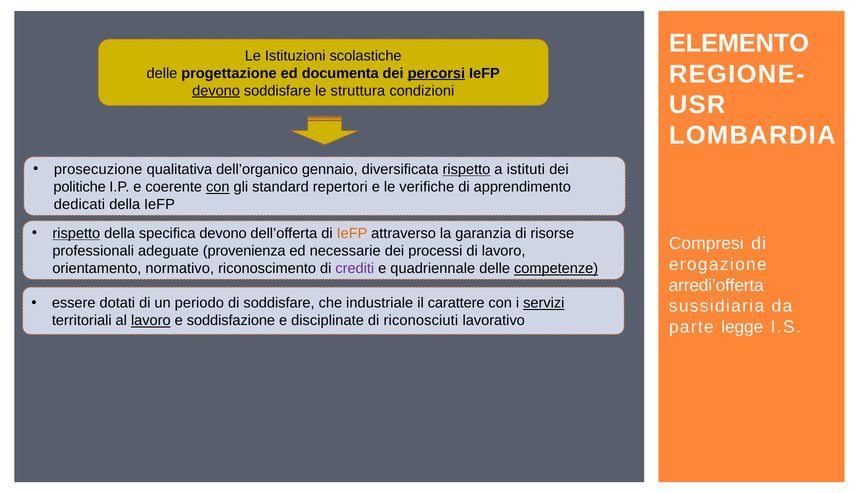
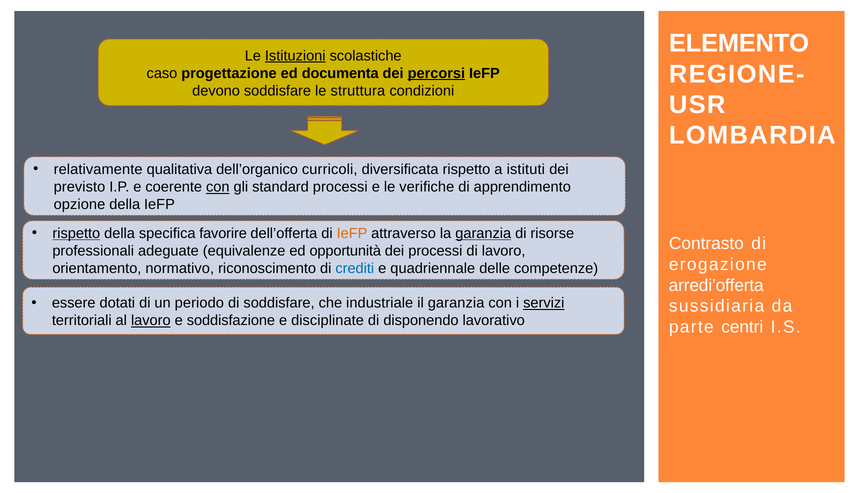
Istituzioni underline: none -> present
delle at (162, 73): delle -> caso
devono at (216, 91) underline: present -> none
prosecuzione: prosecuzione -> relativamente
gennaio: gennaio -> curricoli
rispetto at (466, 169) underline: present -> none
politiche: politiche -> previsto
standard repertori: repertori -> processi
dedicati: dedicati -> opzione
specifica devono: devono -> favorire
garanzia at (483, 233) underline: none -> present
Compresi: Compresi -> Contrasto
provenienza: provenienza -> equivalenze
necessarie: necessarie -> opportunità
crediti colour: purple -> blue
competenze underline: present -> none
il carattere: carattere -> garanzia
riconosciuti: riconosciuti -> disponendo
legge: legge -> centri
